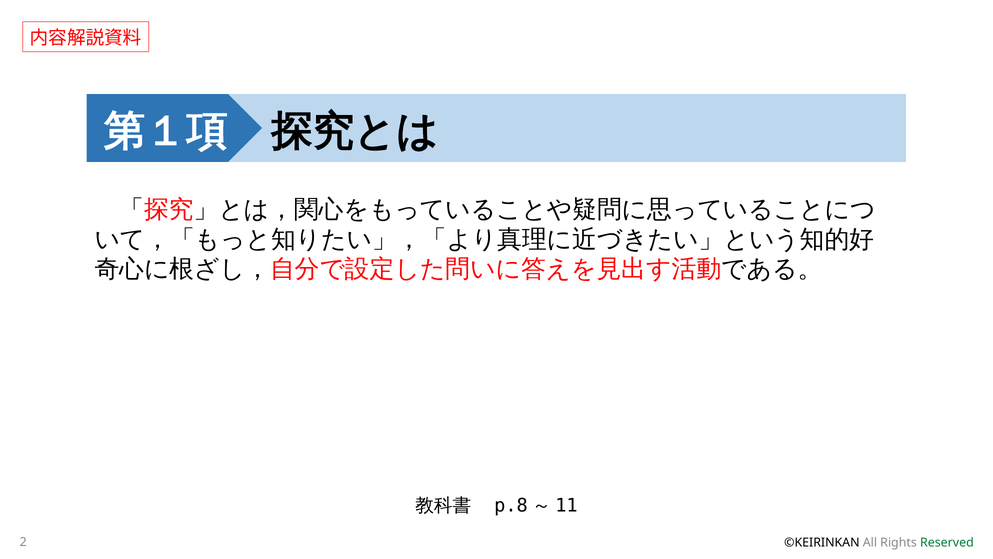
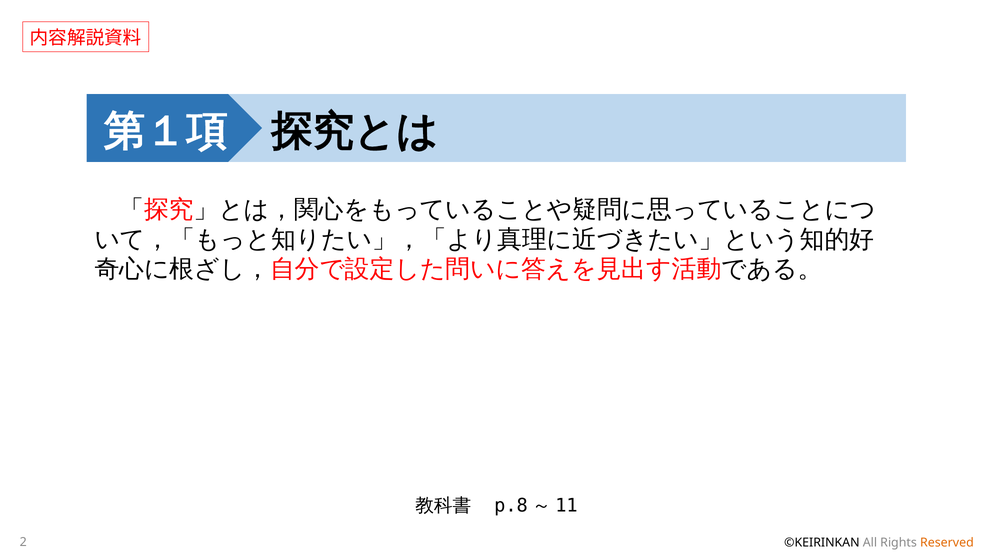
Reserved colour: green -> orange
